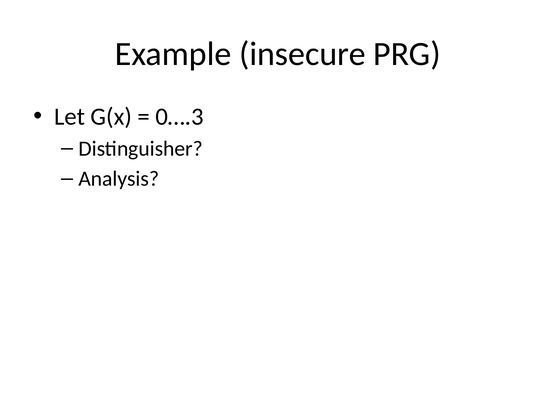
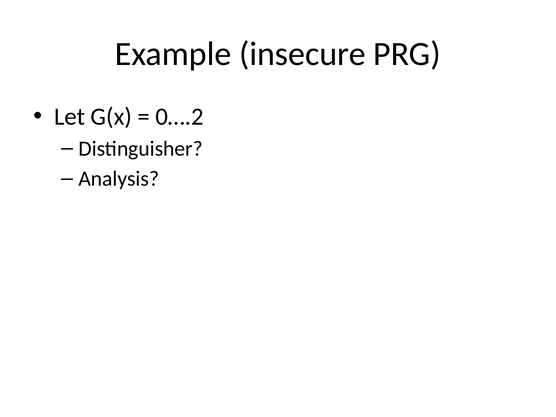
0….3: 0….3 -> 0….2
